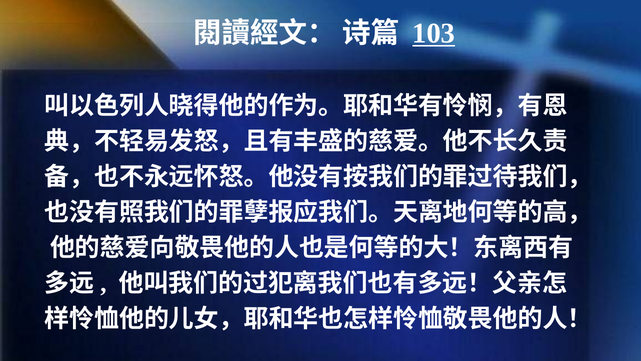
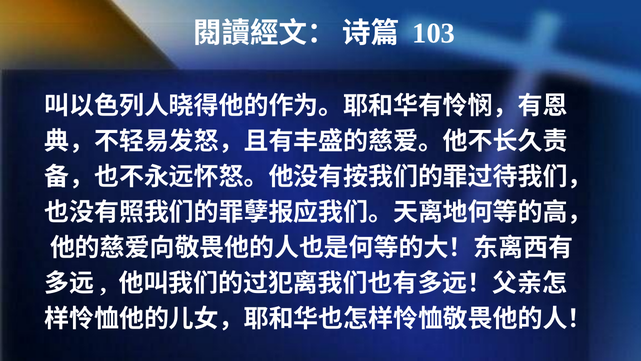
103 underline: present -> none
